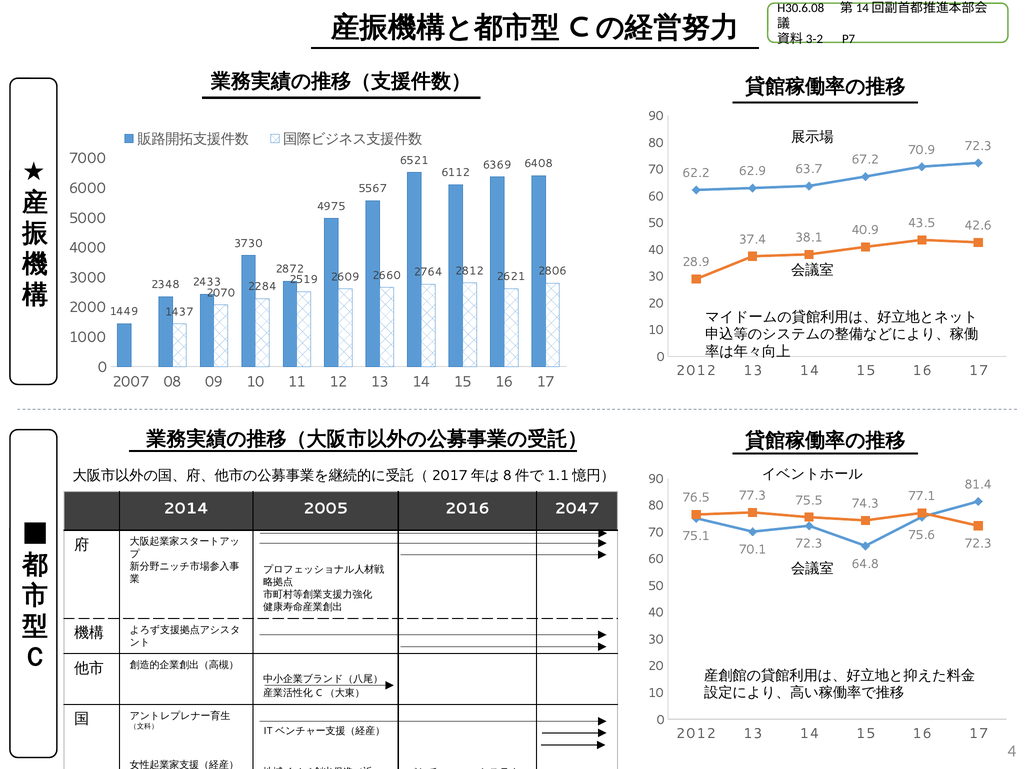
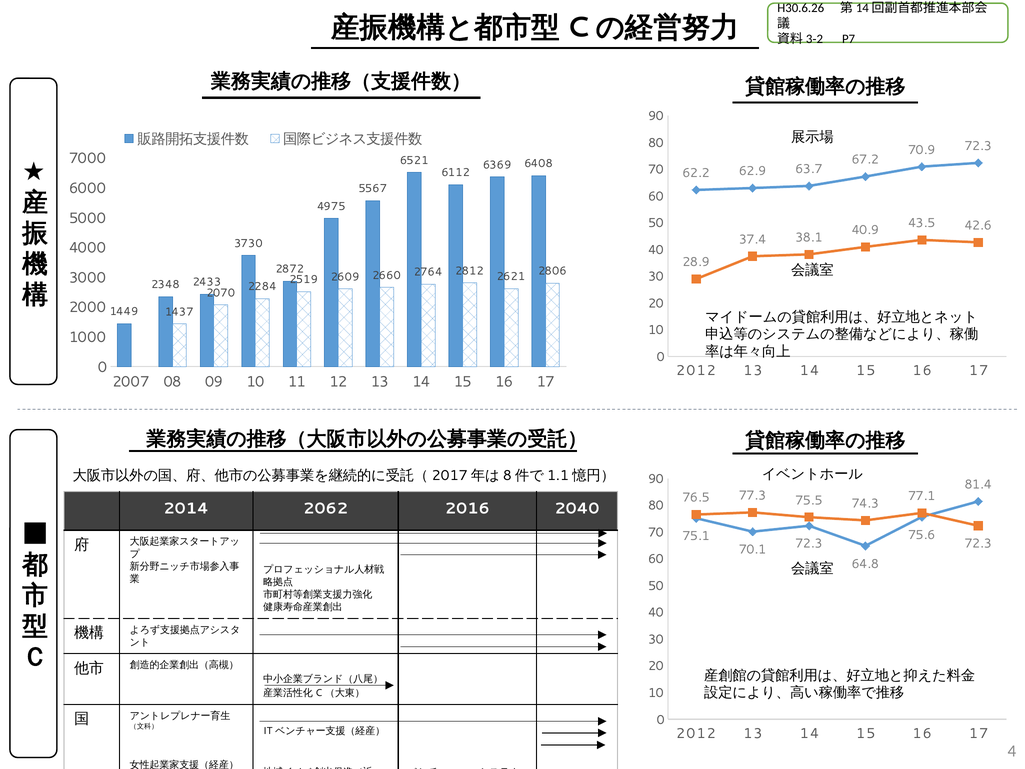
H30.6.08: H30.6.08 -> H30.6.26
2005: 2005 -> 2062
2047: 2047 -> 2040
